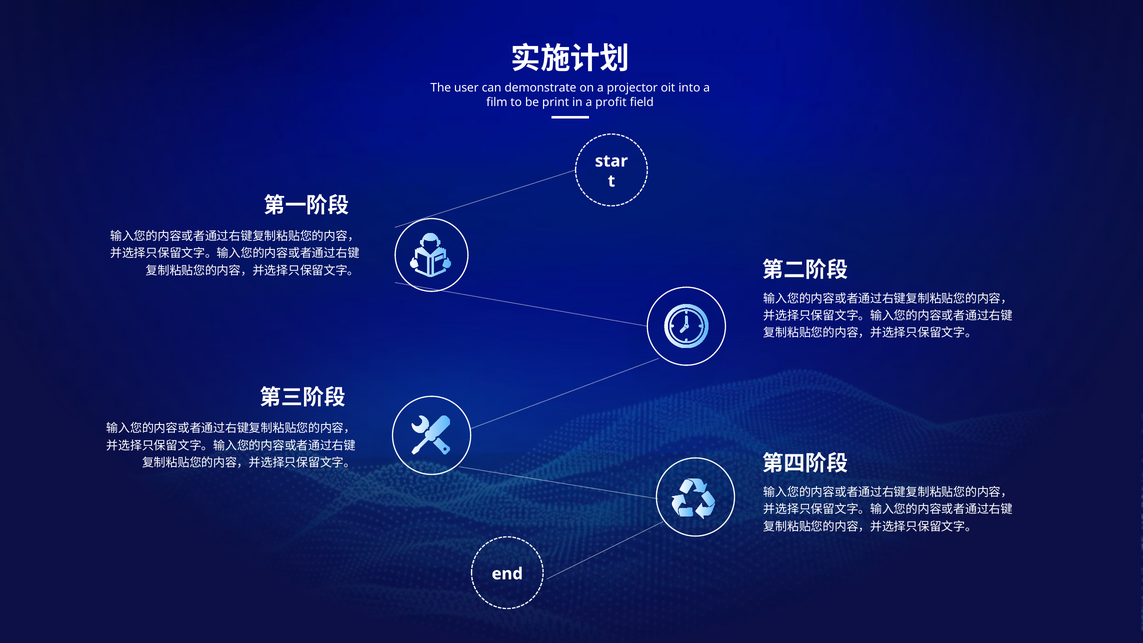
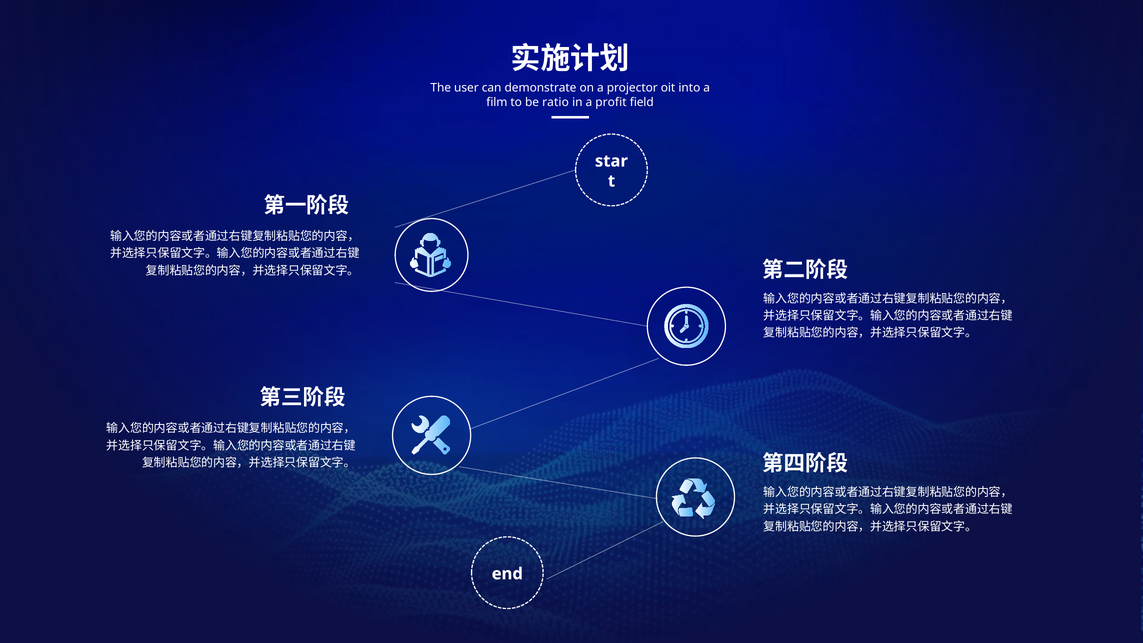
print: print -> ratio
